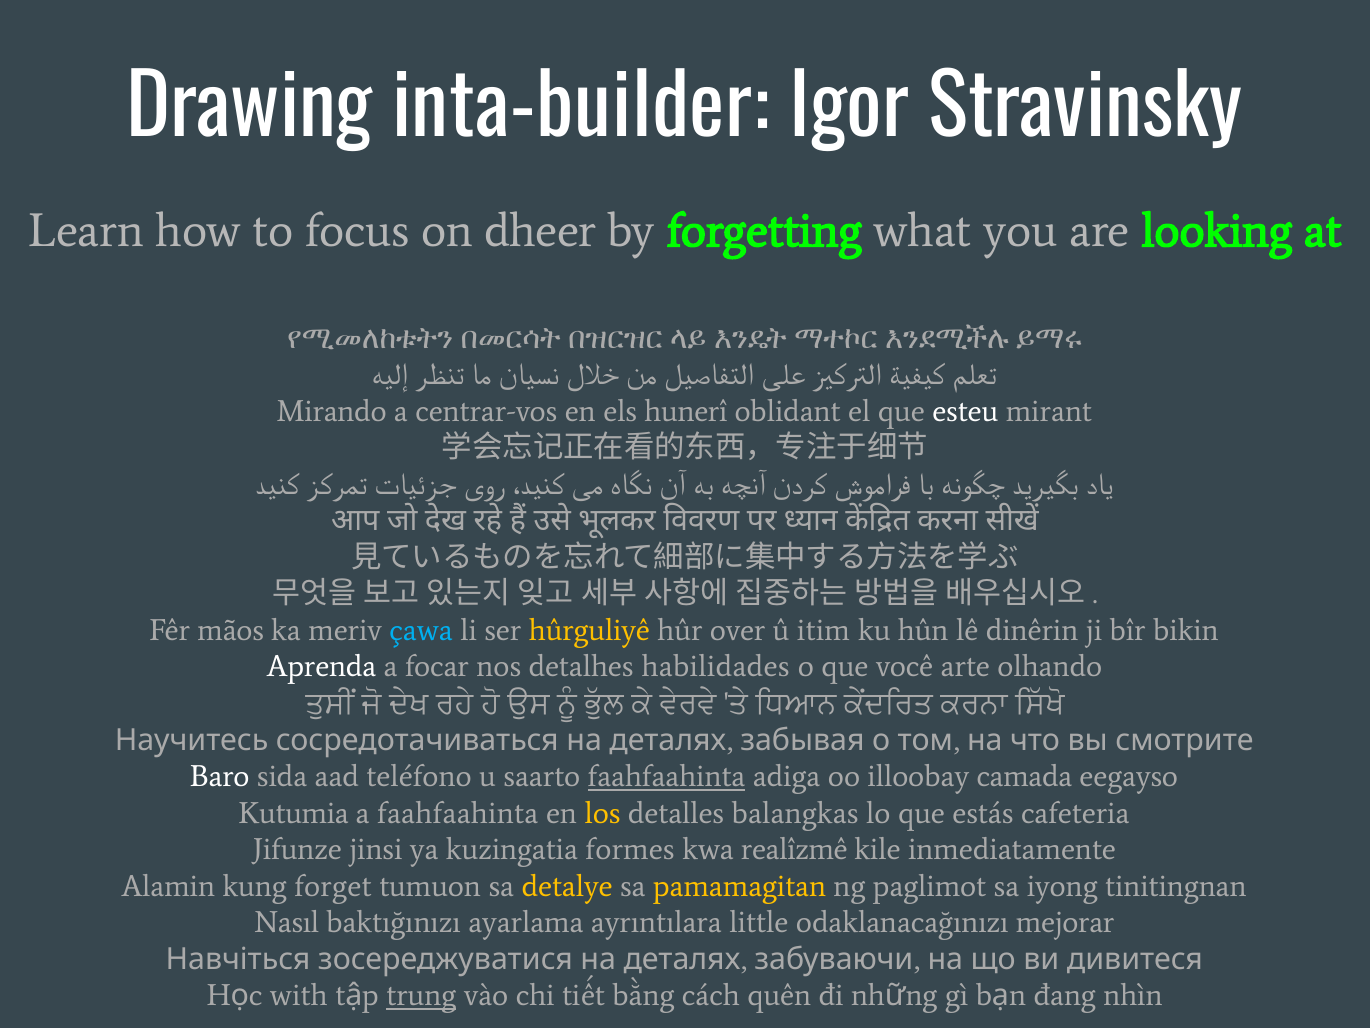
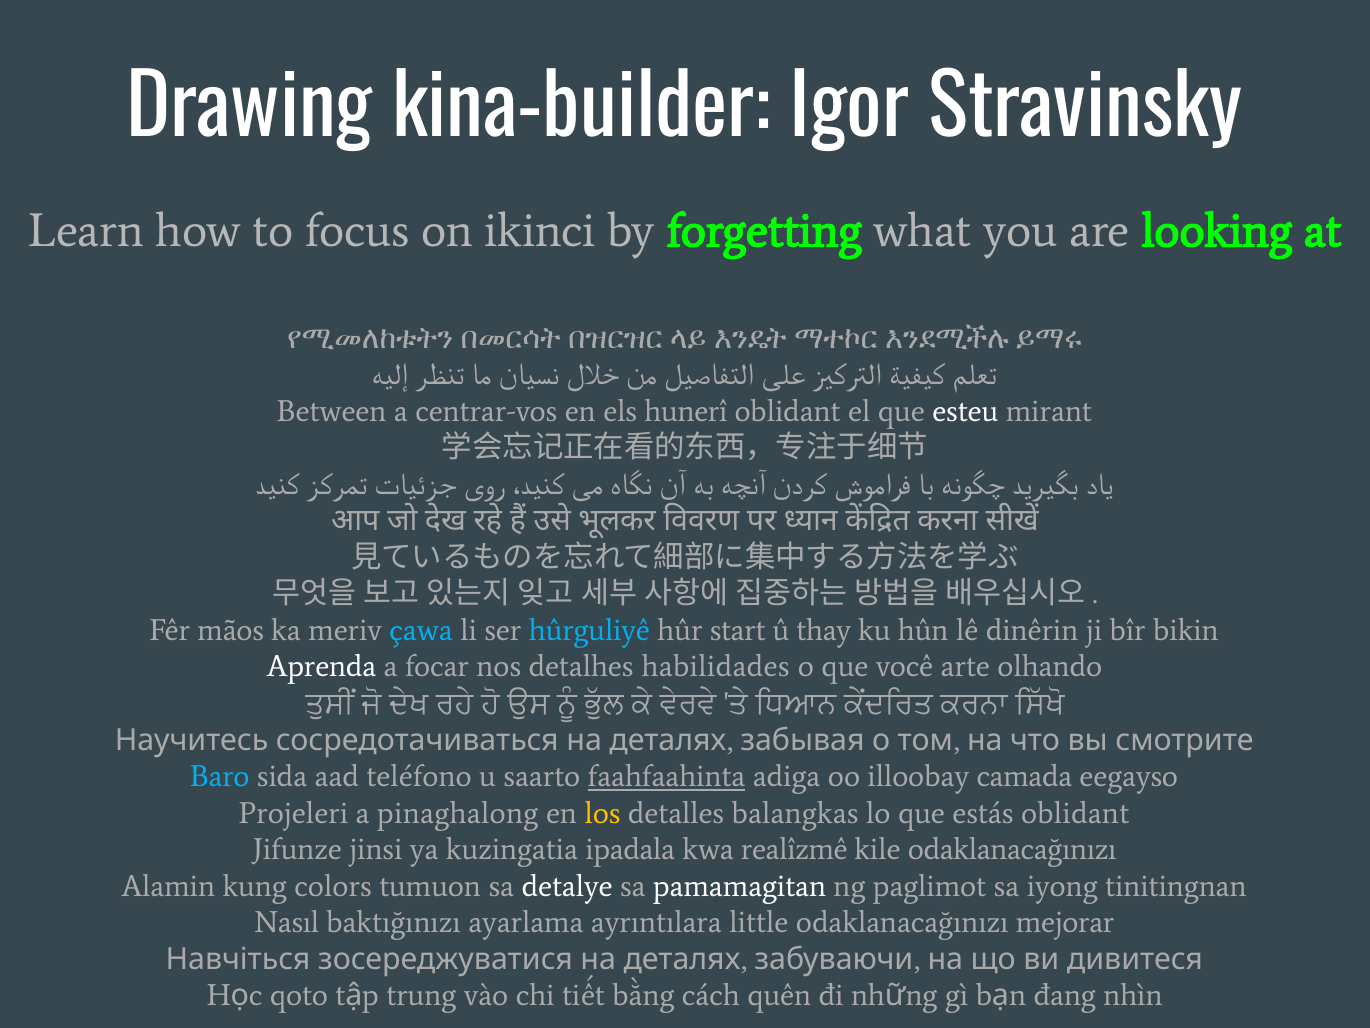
inta-builder: inta-builder -> kina-builder
dheer: dheer -> ikinci
Mirando: Mirando -> Between
hûrguliyê colour: yellow -> light blue
over: over -> start
itim: itim -> thay
Baro colour: white -> light blue
Kutumia: Kutumia -> Projeleri
a faahfaahinta: faahfaahinta -> pinaghalong
estás cafeteria: cafeteria -> oblidant
formes: formes -> ipadala
kile inmediatamente: inmediatamente -> odaklanacağınızı
forget: forget -> colors
detalye colour: yellow -> white
pamamagitan colour: yellow -> white
with: with -> qoto
trung underline: present -> none
